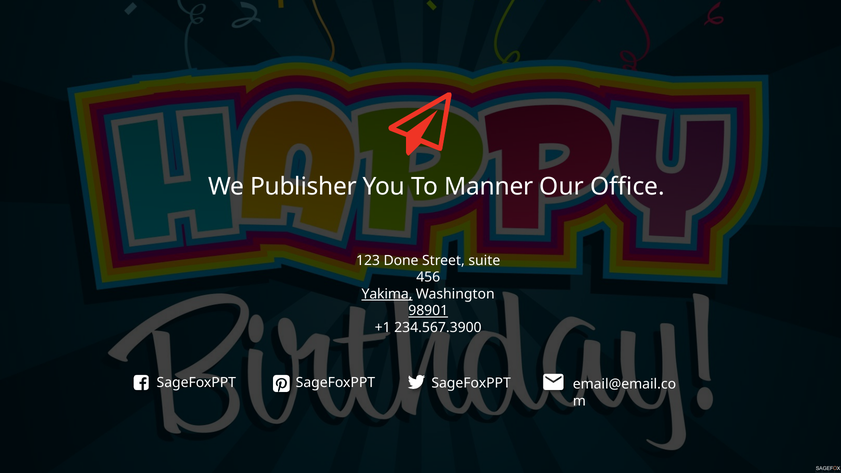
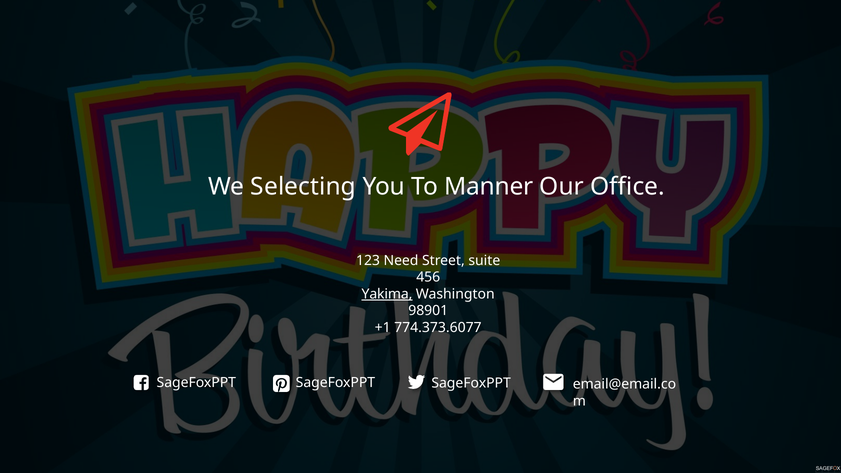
Publisher: Publisher -> Selecting
Done: Done -> Need
98901 underline: present -> none
234.567.3900: 234.567.3900 -> 774.373.6077
